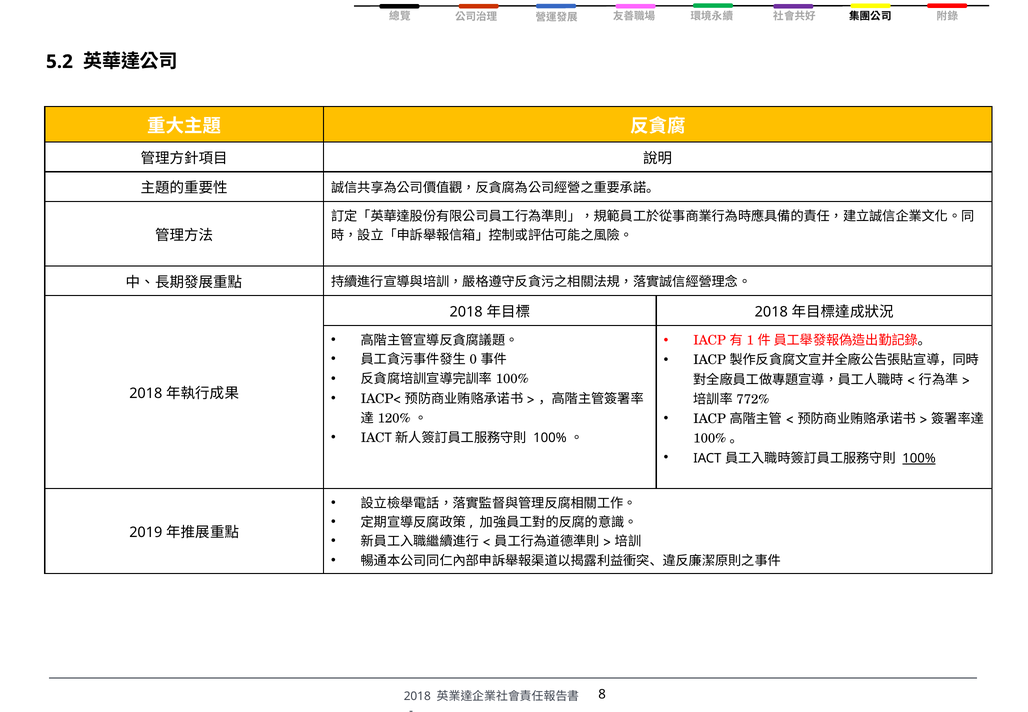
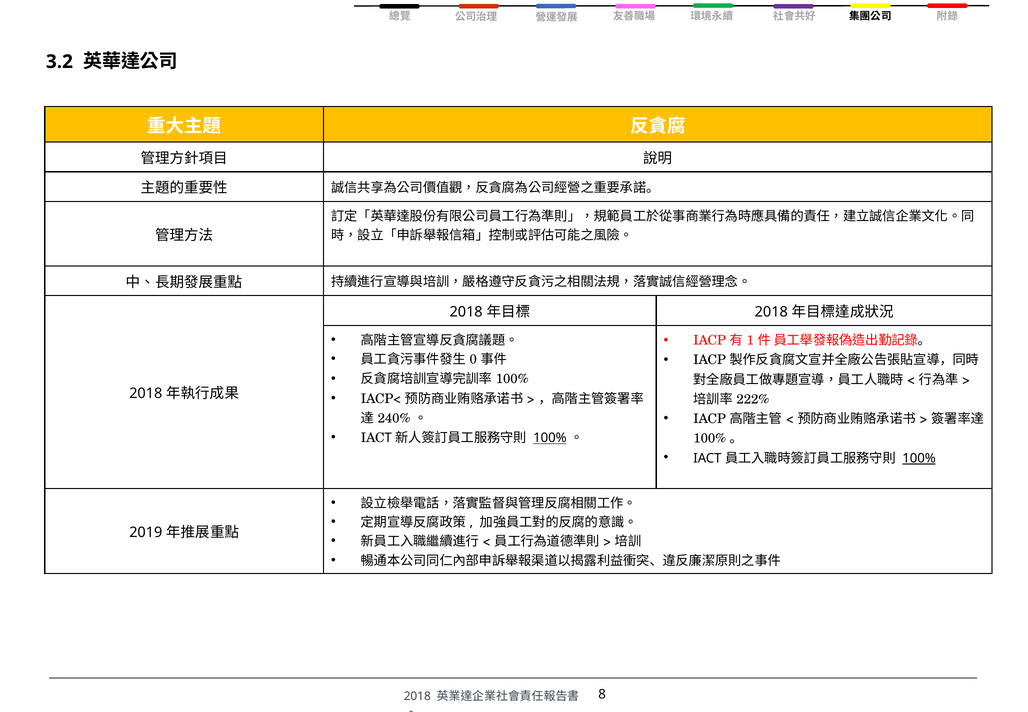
5.2: 5.2 -> 3.2
772%: 772% -> 222%
120%: 120% -> 240%
100% at (550, 438) underline: none -> present
